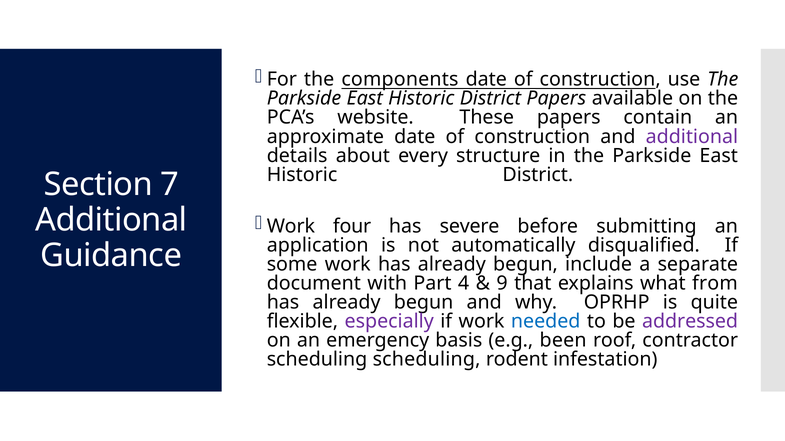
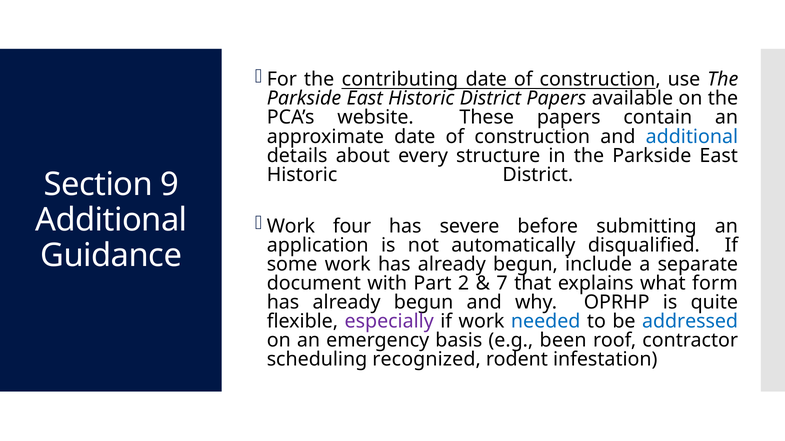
components: components -> contributing
additional at (692, 137) colour: purple -> blue
7: 7 -> 9
4: 4 -> 2
9: 9 -> 7
from: from -> form
addressed colour: purple -> blue
scheduling scheduling: scheduling -> recognized
